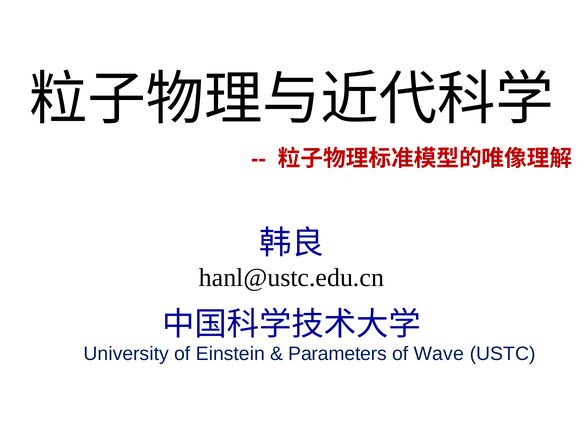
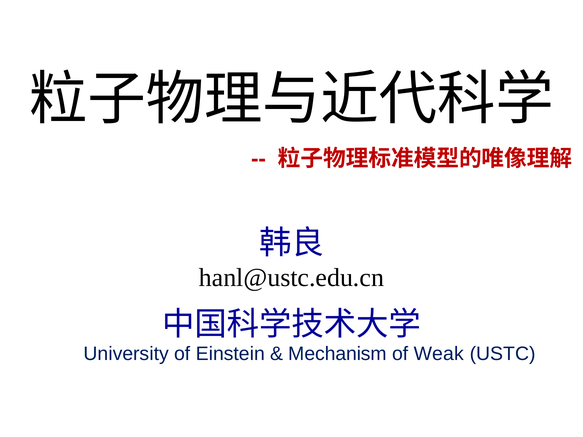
Parameters: Parameters -> Mechanism
Wave: Wave -> Weak
